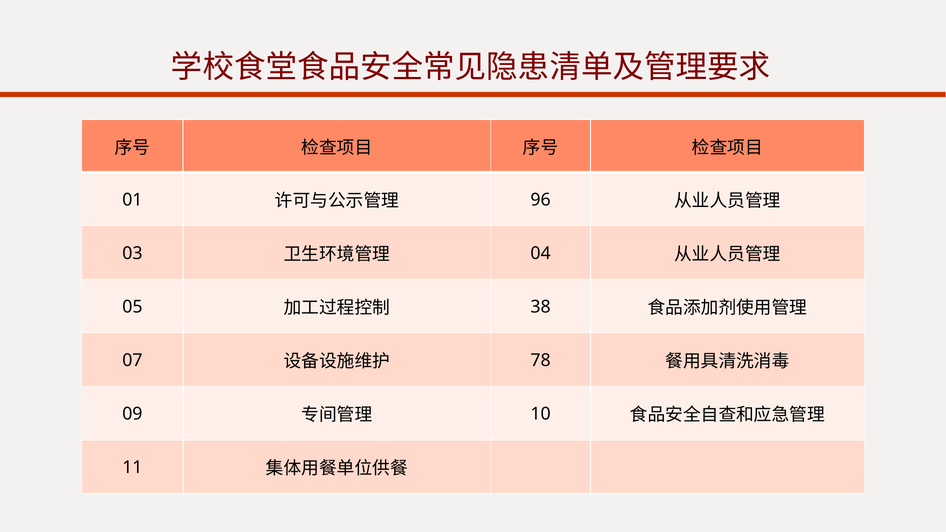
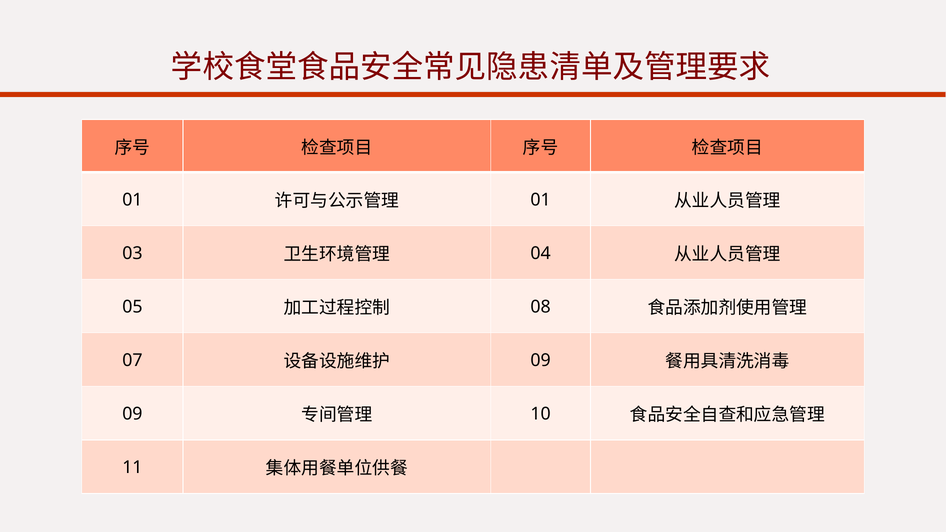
96 at (541, 200): 96 -> 01
38: 38 -> 08
78 at (541, 361): 78 -> 09
